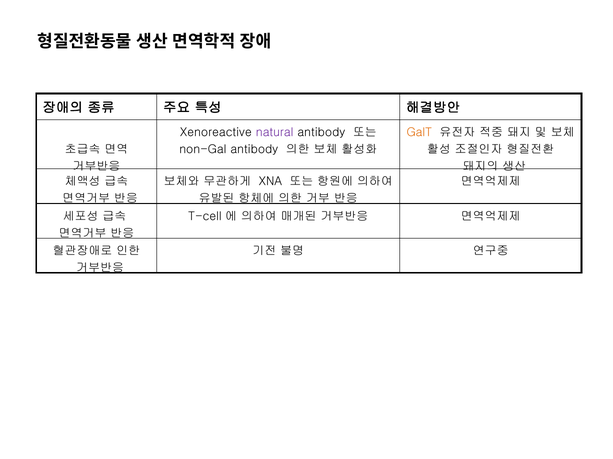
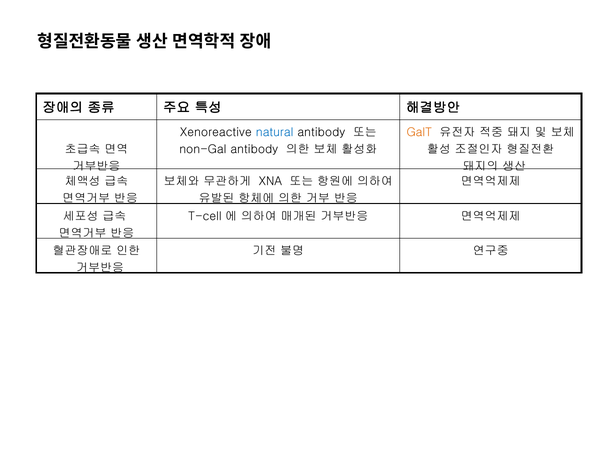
natural colour: purple -> blue
